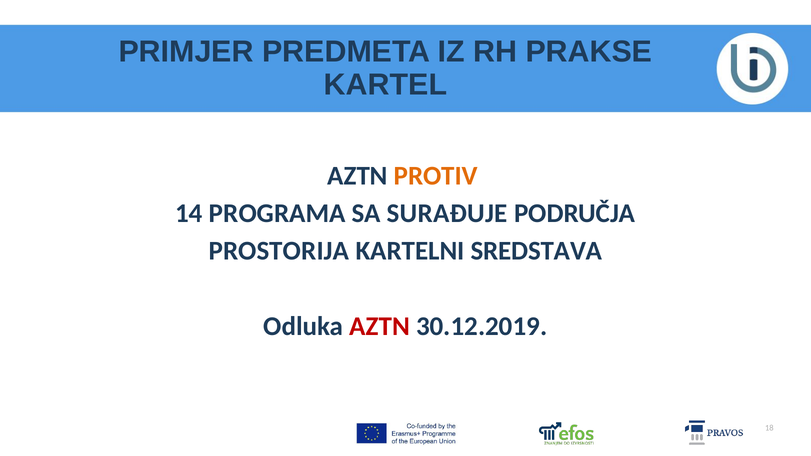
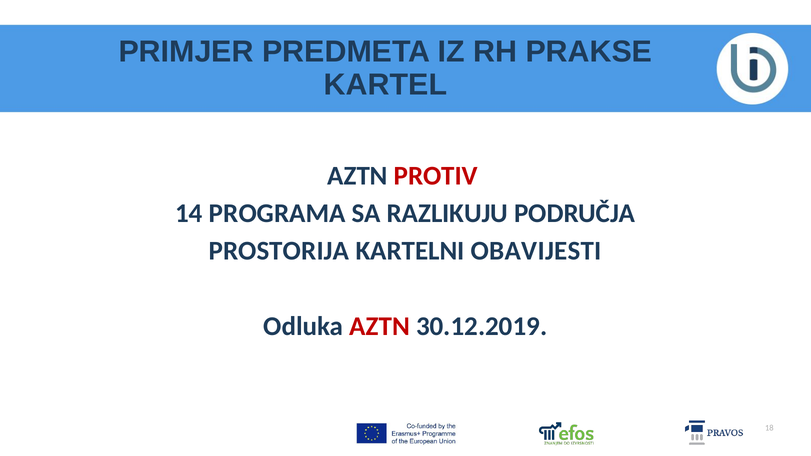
PROTIV colour: orange -> red
SURAĐUJE: SURAĐUJE -> RAZLIKUJU
SREDSTAVA: SREDSTAVA -> OBAVIJESTI
